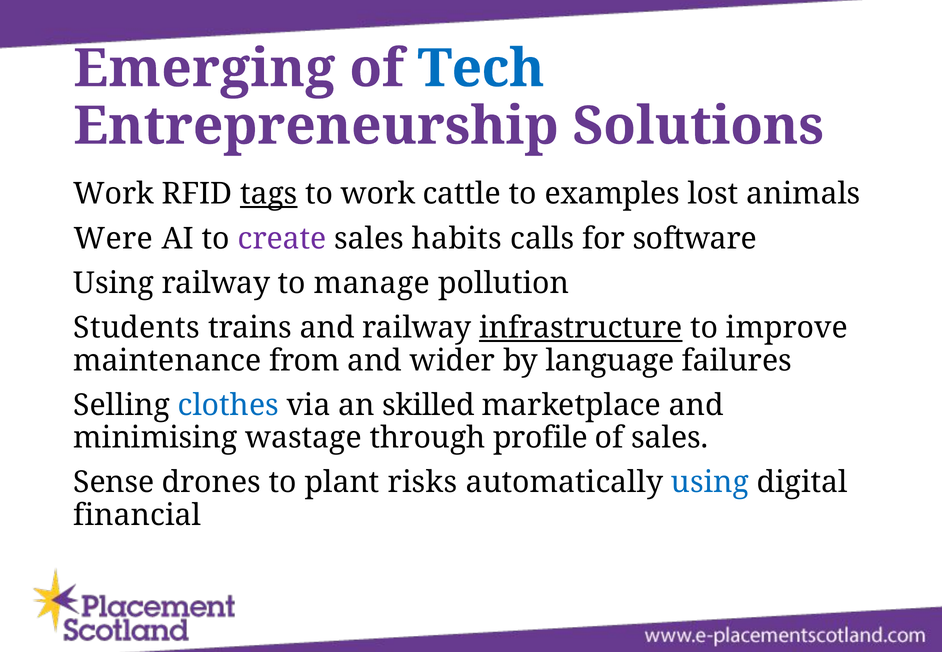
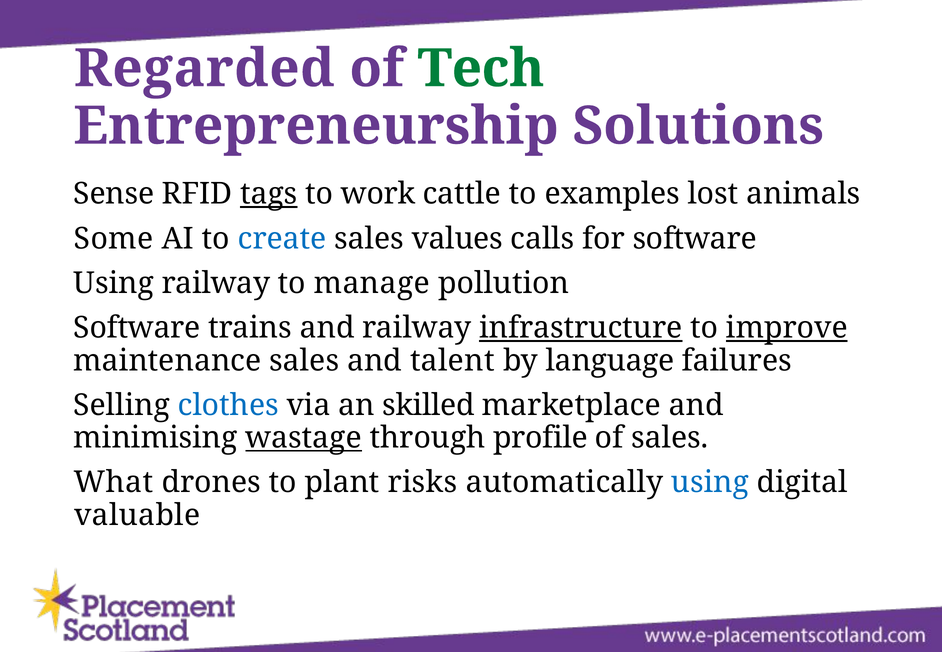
Emerging: Emerging -> Regarded
Tech colour: blue -> green
Work at (114, 194): Work -> Sense
Were: Were -> Some
create colour: purple -> blue
habits: habits -> values
Students at (137, 328): Students -> Software
improve underline: none -> present
maintenance from: from -> sales
wider: wider -> talent
wastage underline: none -> present
Sense: Sense -> What
financial: financial -> valuable
